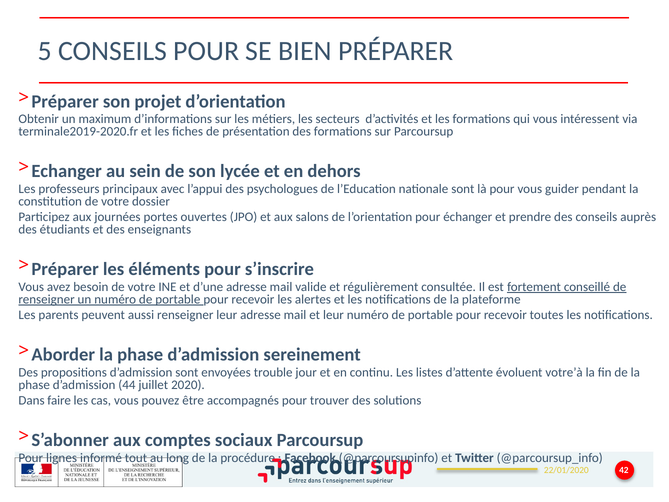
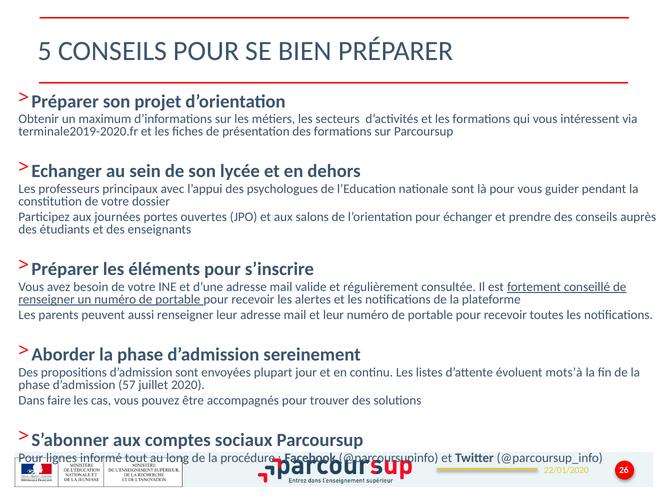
trouble: trouble -> plupart
votre’à: votre’à -> mots’à
44: 44 -> 57
42: 42 -> 26
